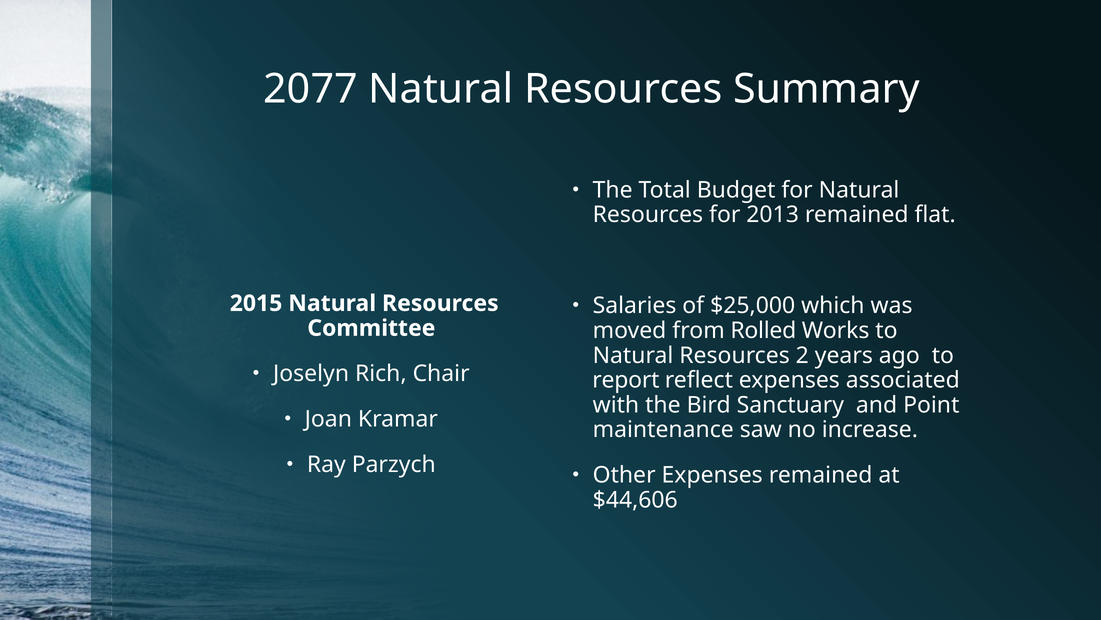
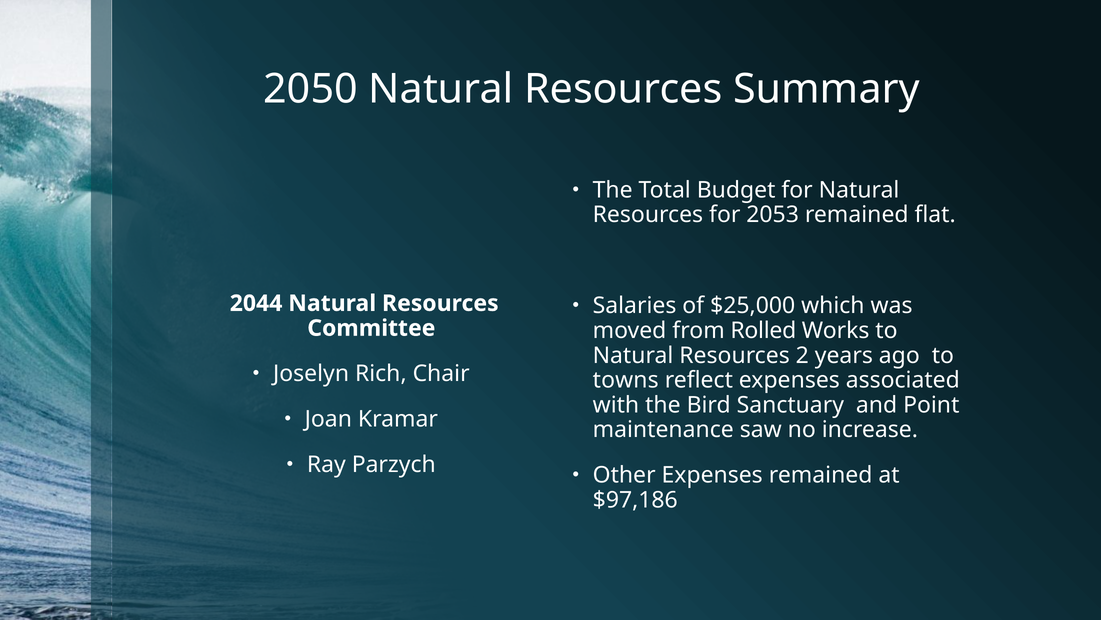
2077: 2077 -> 2050
2013: 2013 -> 2053
2015: 2015 -> 2044
report: report -> towns
$44,606: $44,606 -> $97,186
